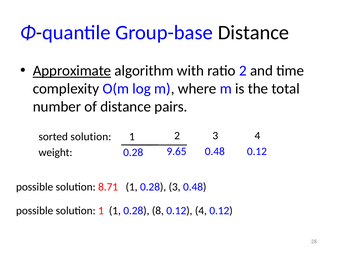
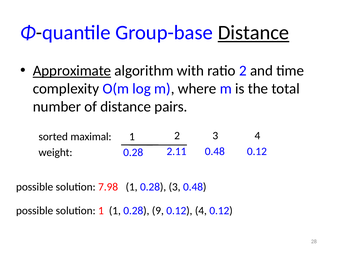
Distance at (253, 33) underline: none -> present
sorted solution: solution -> maximal
9.65: 9.65 -> 2.11
8.71: 8.71 -> 7.98
8: 8 -> 9
